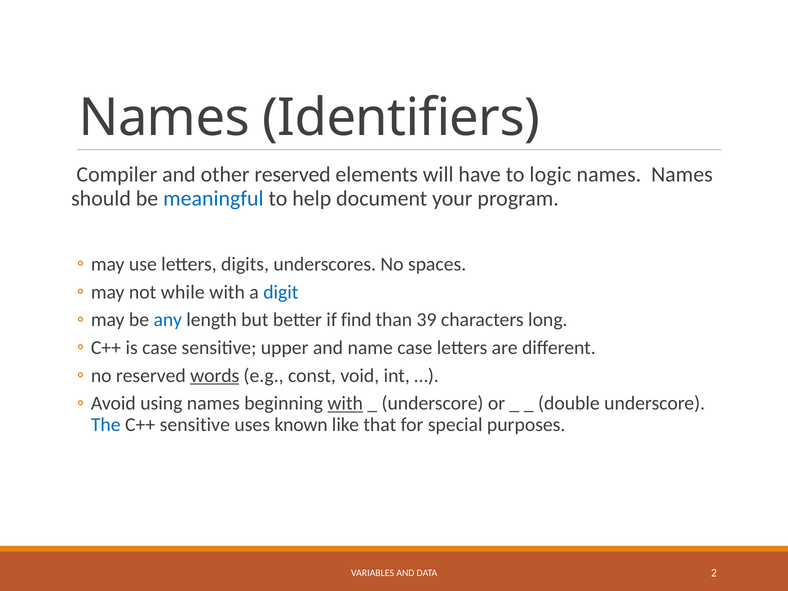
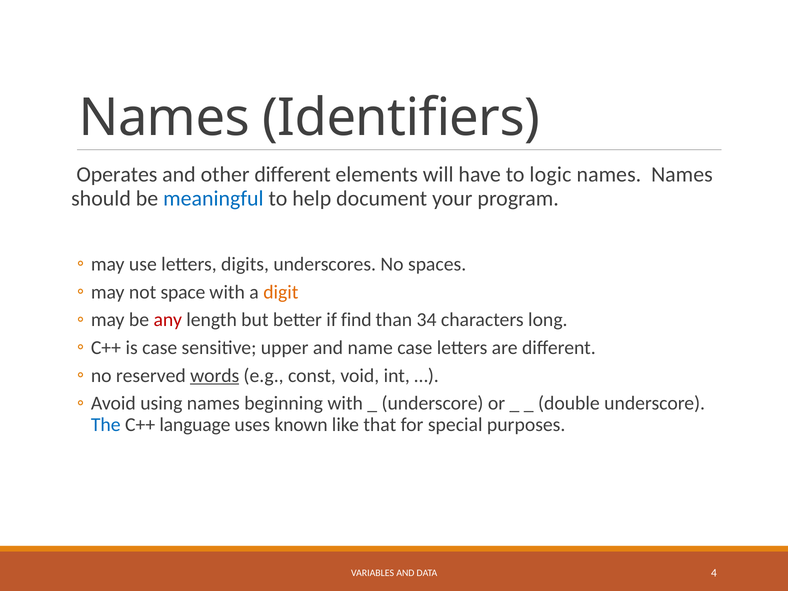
Compiler: Compiler -> Operates
other reserved: reserved -> different
while: while -> space
digit colour: blue -> orange
any colour: blue -> red
39: 39 -> 34
with at (345, 403) underline: present -> none
C++ sensitive: sensitive -> language
2: 2 -> 4
